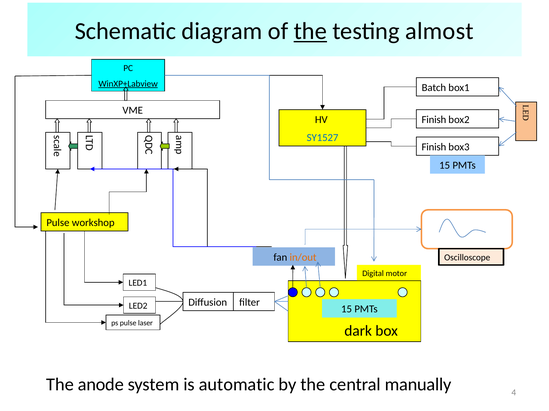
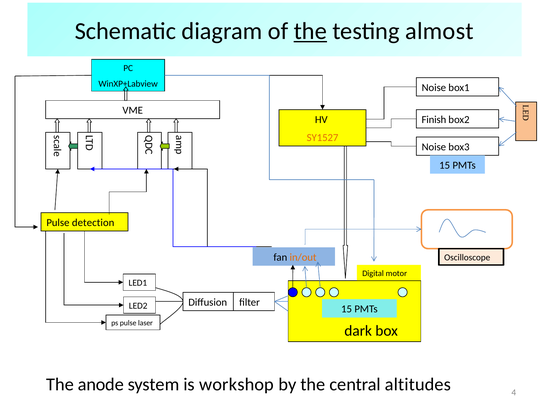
WinXP+Labview underline: present -> none
Batch at (434, 88): Batch -> Noise
SY1527 colour: blue -> orange
Finish at (434, 147): Finish -> Noise
workshop: workshop -> detection
automatic: automatic -> workshop
manually: manually -> altitudes
